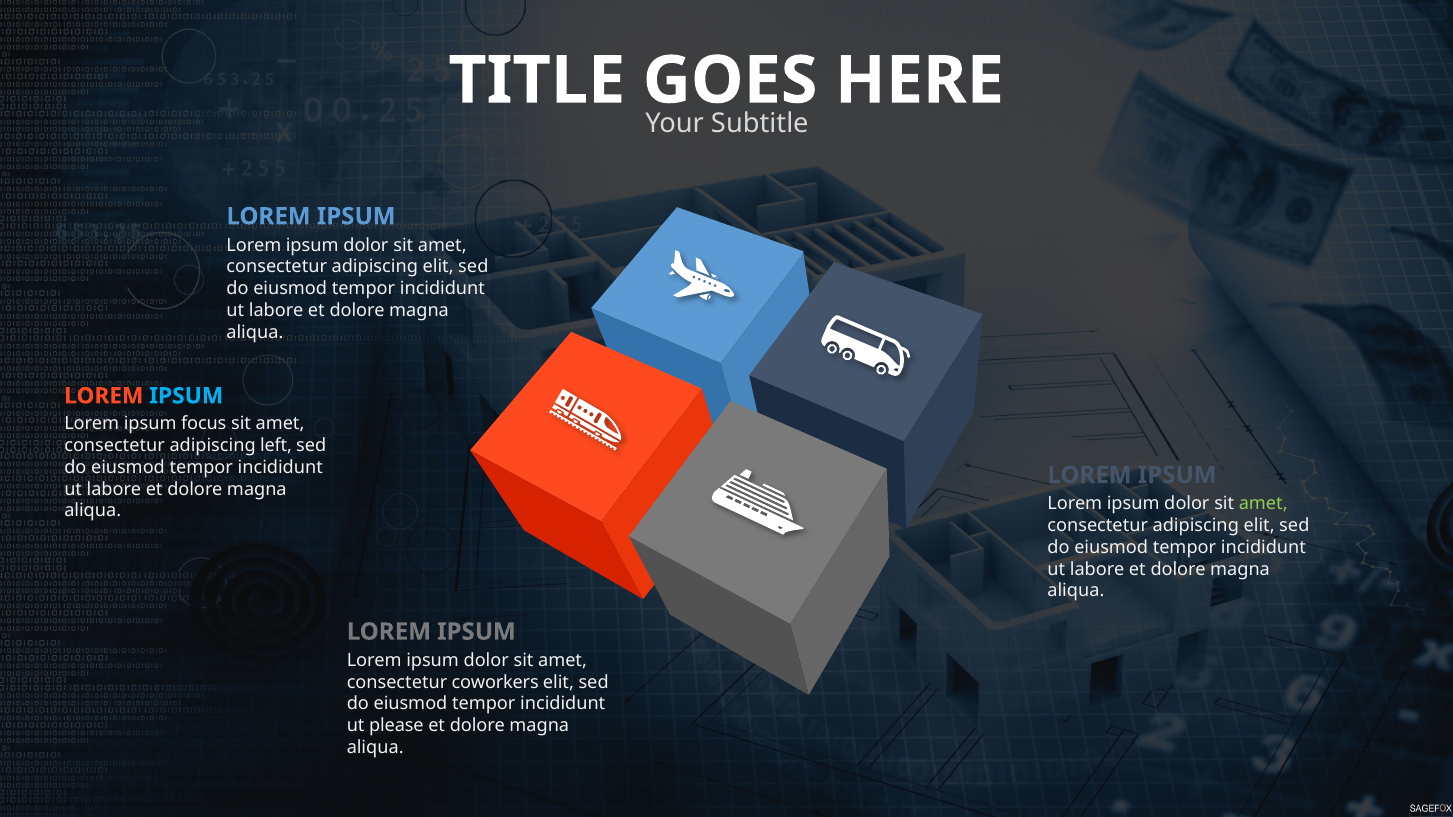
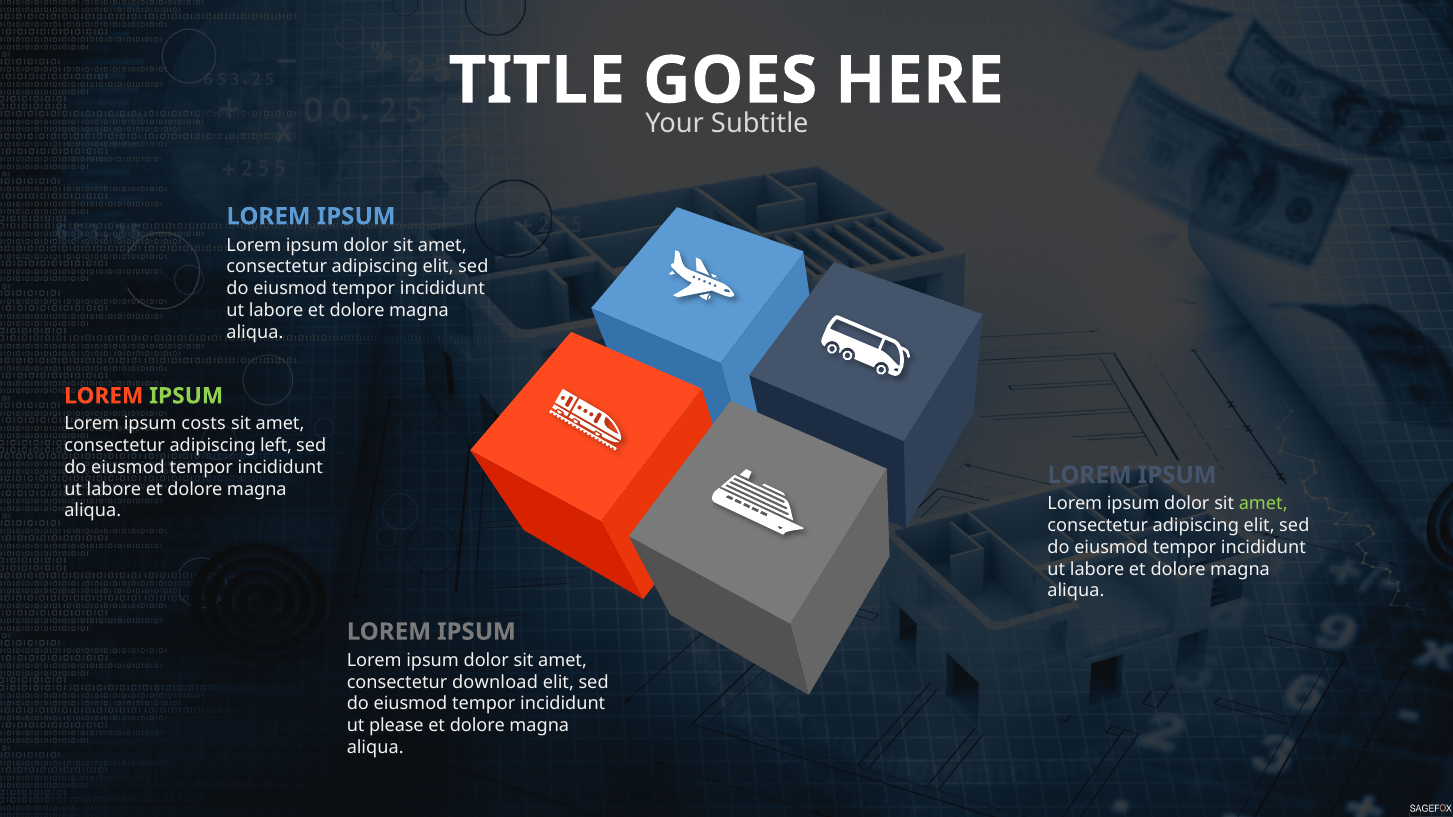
IPSUM at (186, 396) colour: light blue -> light green
focus: focus -> costs
coworkers: coworkers -> download
